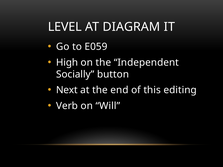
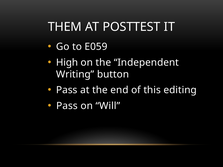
LEVEL: LEVEL -> THEM
DIAGRAM: DIAGRAM -> POSTTEST
Socially: Socially -> Writing
Next at (67, 90): Next -> Pass
Verb at (67, 106): Verb -> Pass
